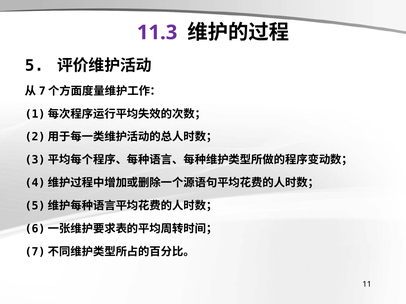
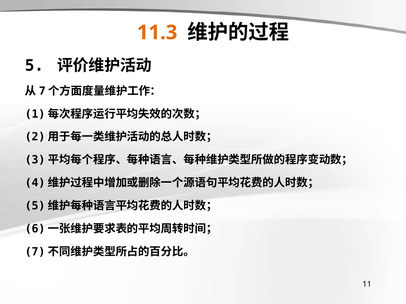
11.3 colour: purple -> orange
